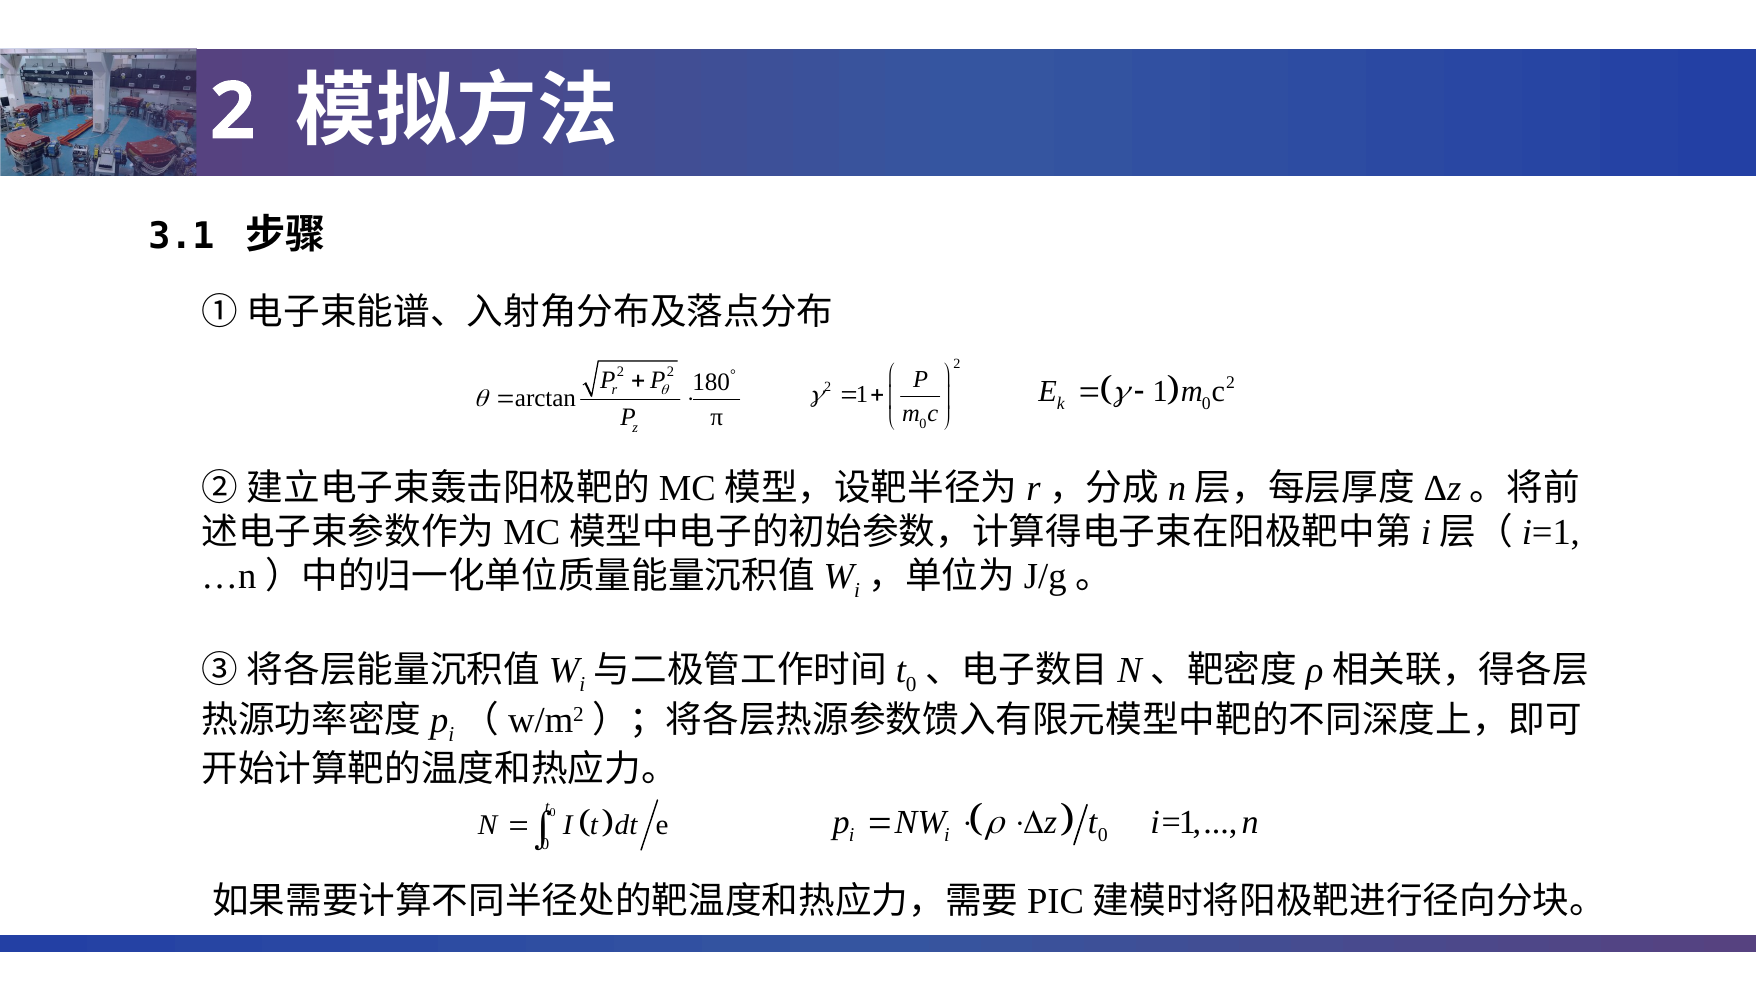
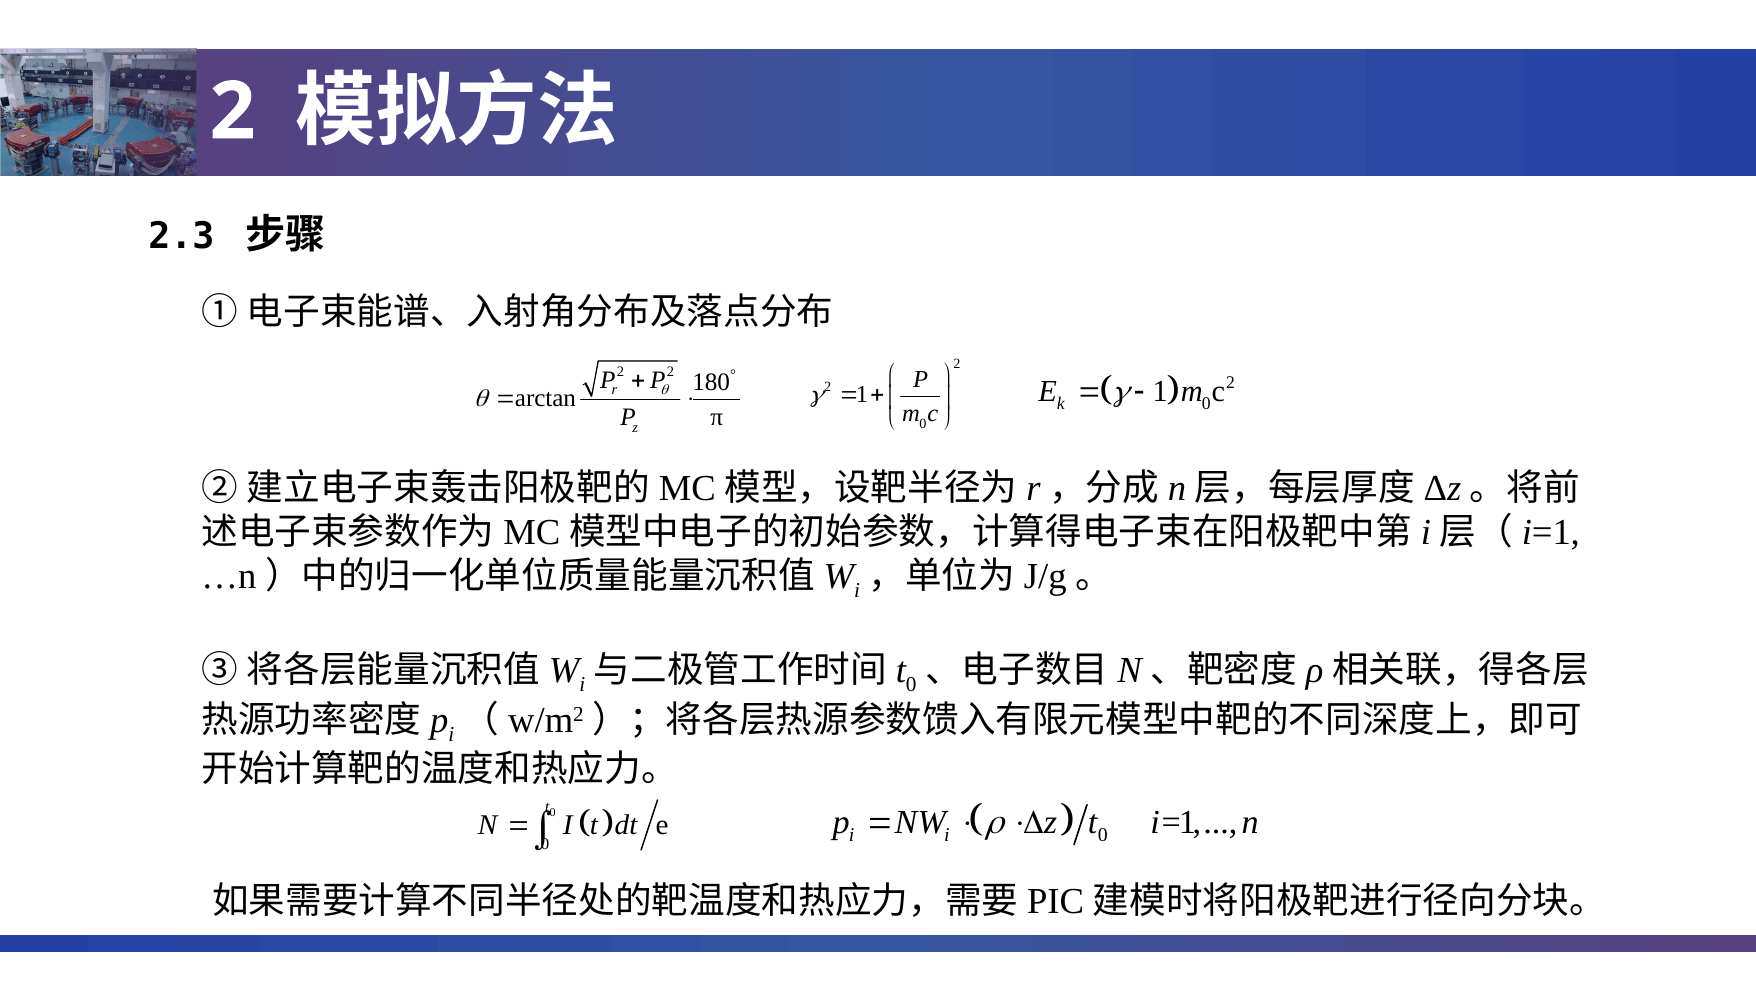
3.1: 3.1 -> 2.3
